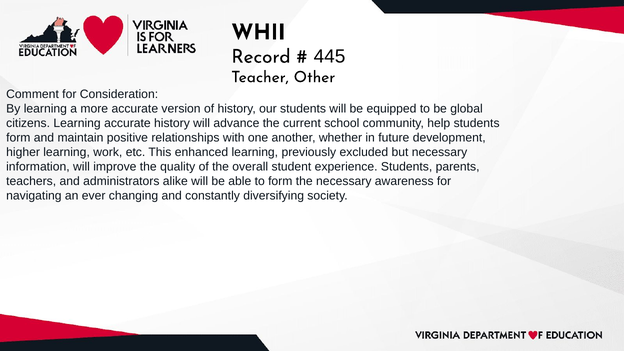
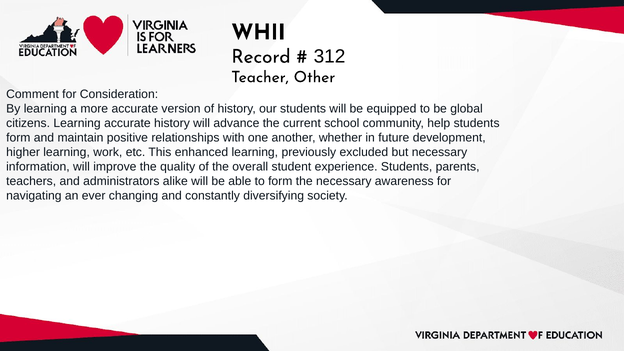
445: 445 -> 312
